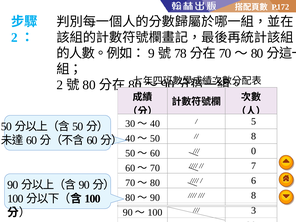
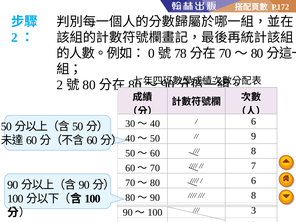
9: 9 -> 0
5 at (254, 121): 5 -> 6
8 at (254, 136): 8 -> 9
0 at (254, 151): 0 -> 8
